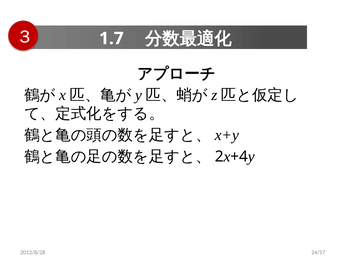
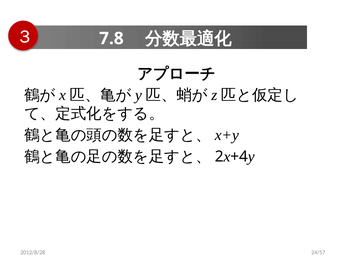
1.7: 1.7 -> 7.8
